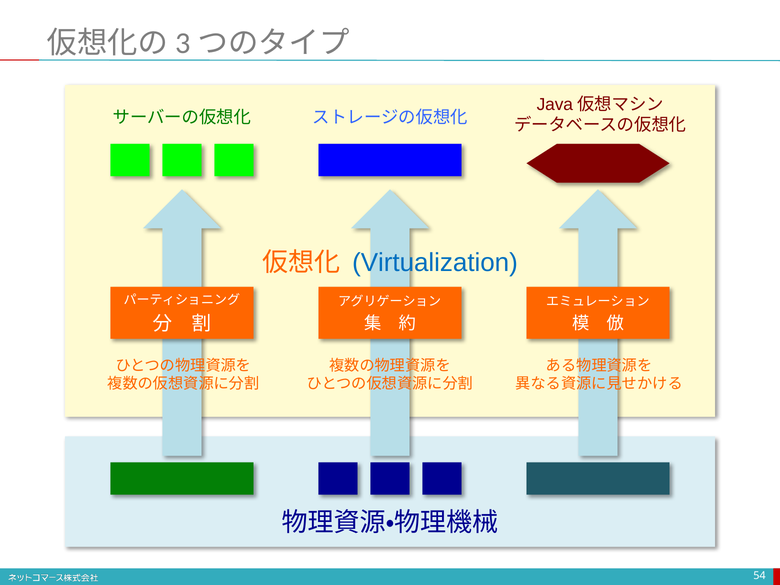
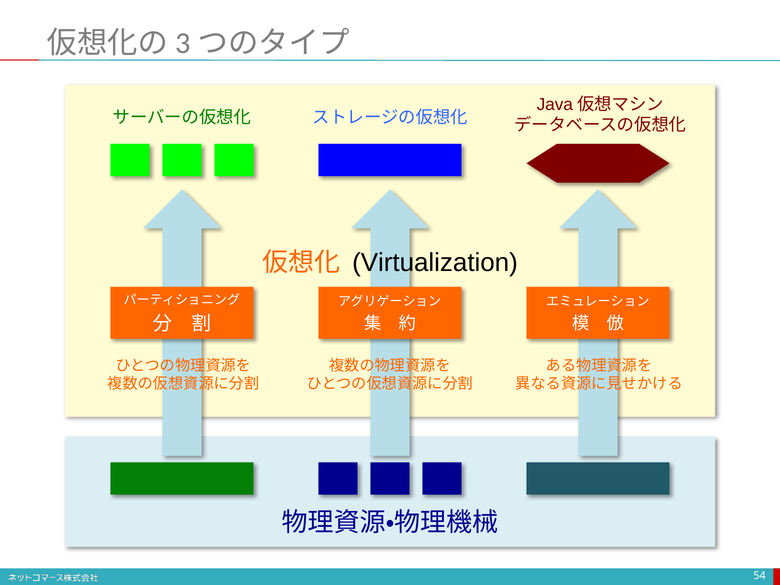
Virtualization colour: blue -> black
